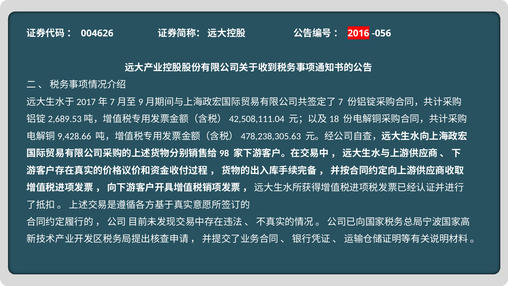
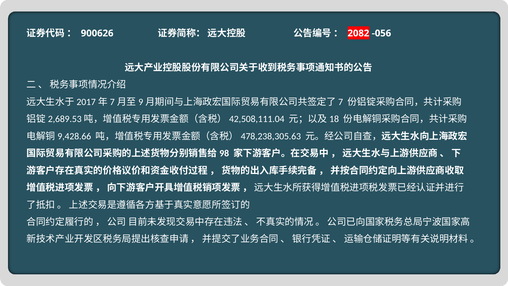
004626: 004626 -> 900626
2016: 2016 -> 2082
